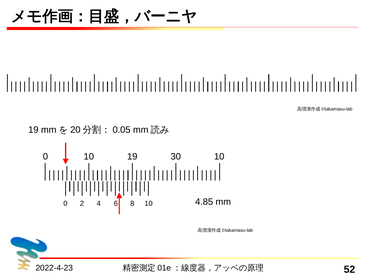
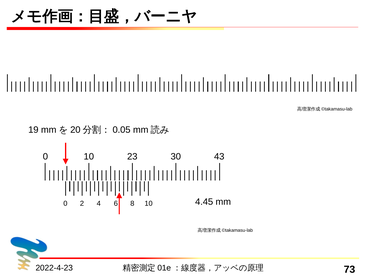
10 19: 19 -> 23
30 10: 10 -> 43
4.85: 4.85 -> 4.45
52: 52 -> 73
